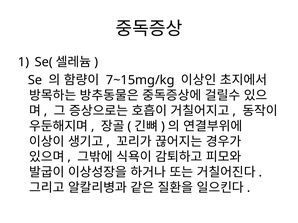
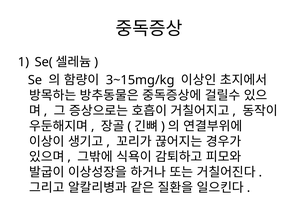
7~15mg/kg: 7~15mg/kg -> 3~15mg/kg
